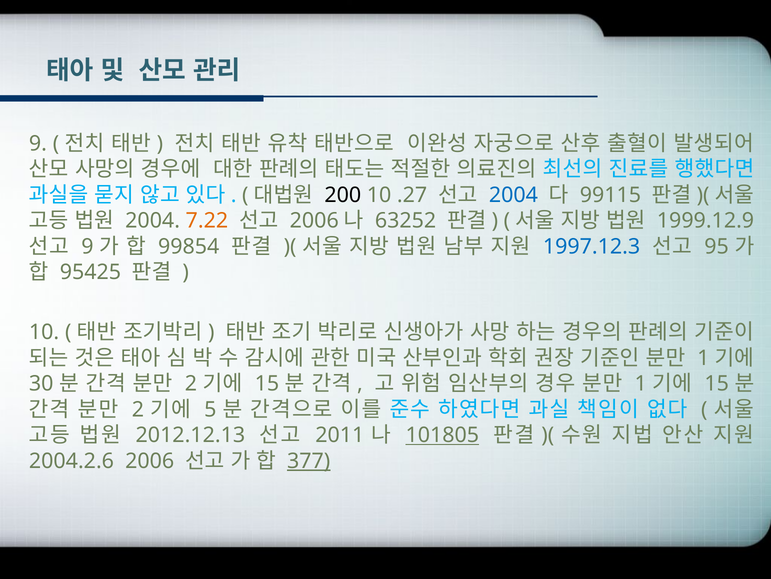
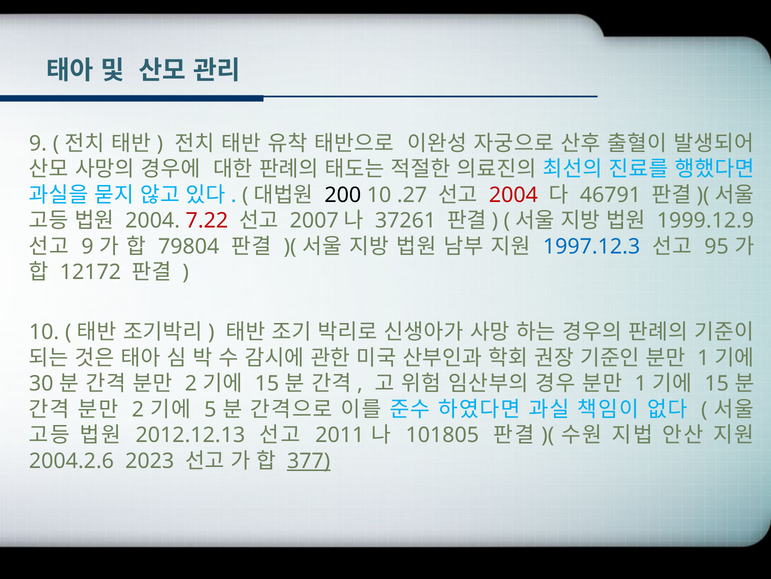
2004 at (513, 195) colour: blue -> red
99115: 99115 -> 46791
7.22 colour: orange -> red
2006 at (314, 221): 2006 -> 2007
63252: 63252 -> 37261
99854: 99854 -> 79804
95425: 95425 -> 12172
101805 underline: present -> none
2004.2.6 2006: 2006 -> 2023
